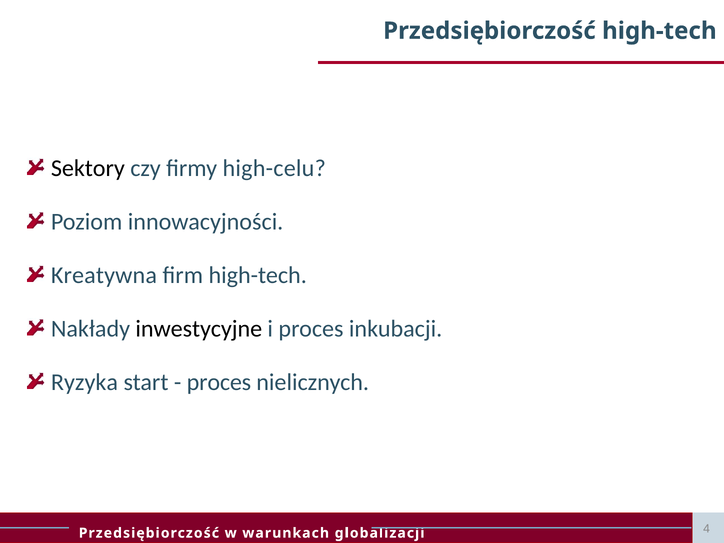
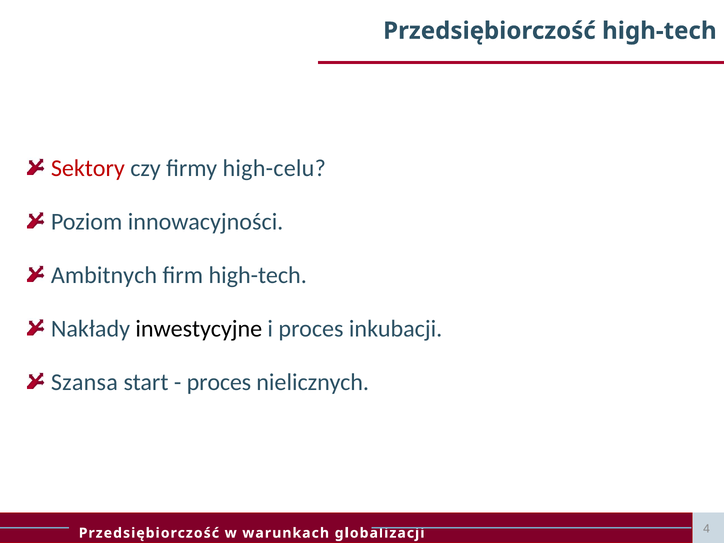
Sektory colour: black -> red
Kreatywna: Kreatywna -> Ambitnych
Ryzyka: Ryzyka -> Szansa
